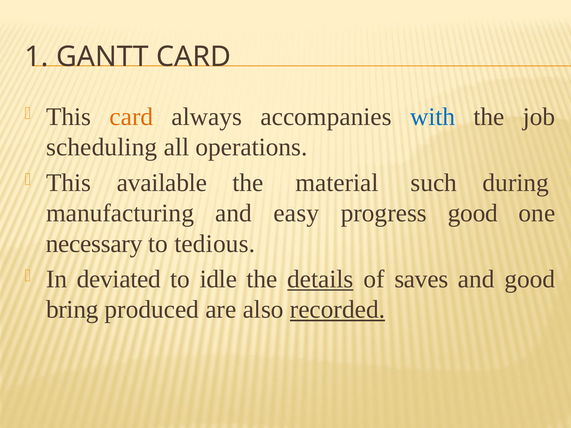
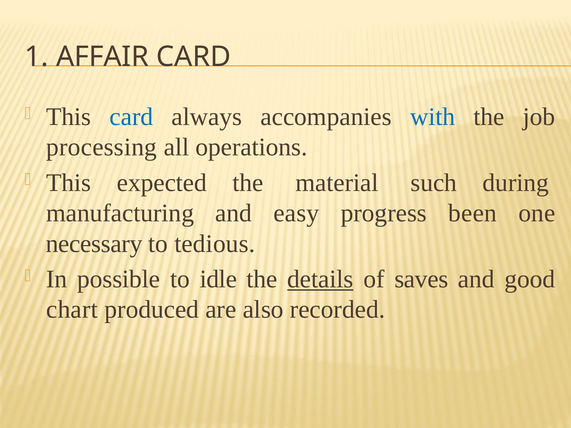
GANTT: GANTT -> AFFAIR
card at (131, 117) colour: orange -> blue
scheduling: scheduling -> processing
available: available -> expected
progress good: good -> been
deviated: deviated -> possible
bring: bring -> chart
recorded underline: present -> none
